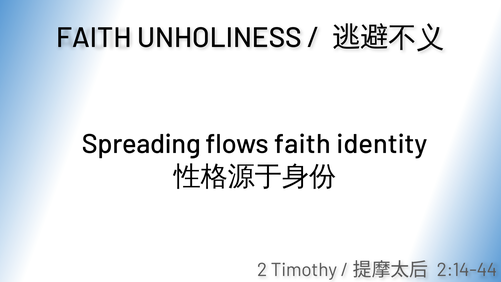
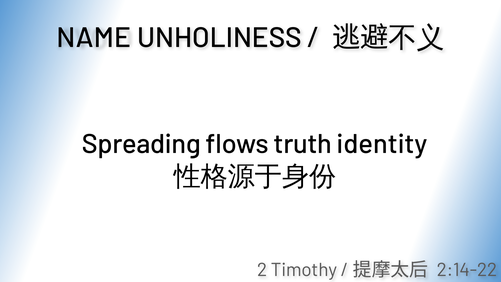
FAITH at (94, 38): FAITH -> NAME
flows faith: faith -> truth
2:14-44: 2:14-44 -> 2:14-22
